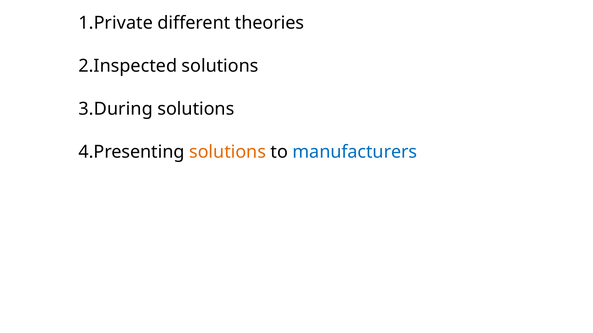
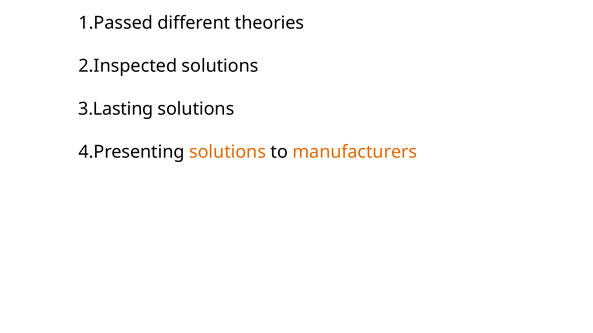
1.Private: 1.Private -> 1.Passed
3.During: 3.During -> 3.Lasting
manufacturers colour: blue -> orange
